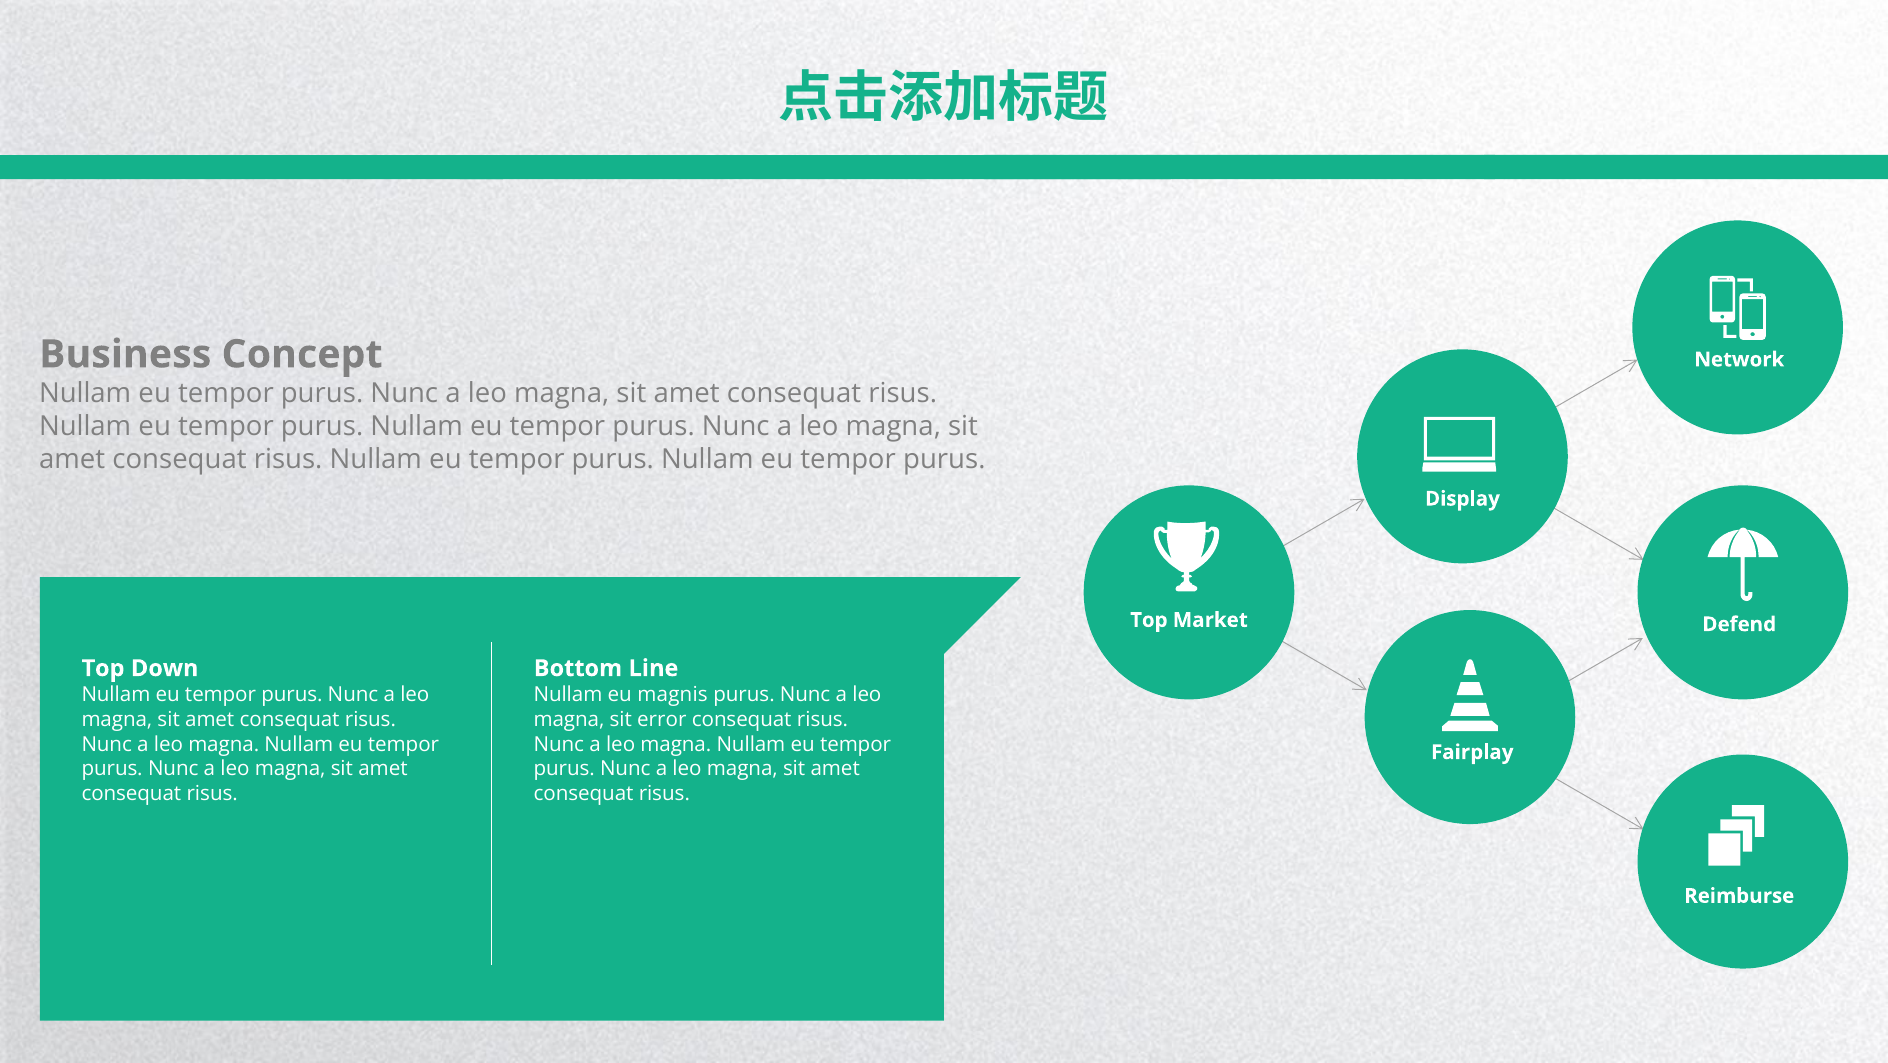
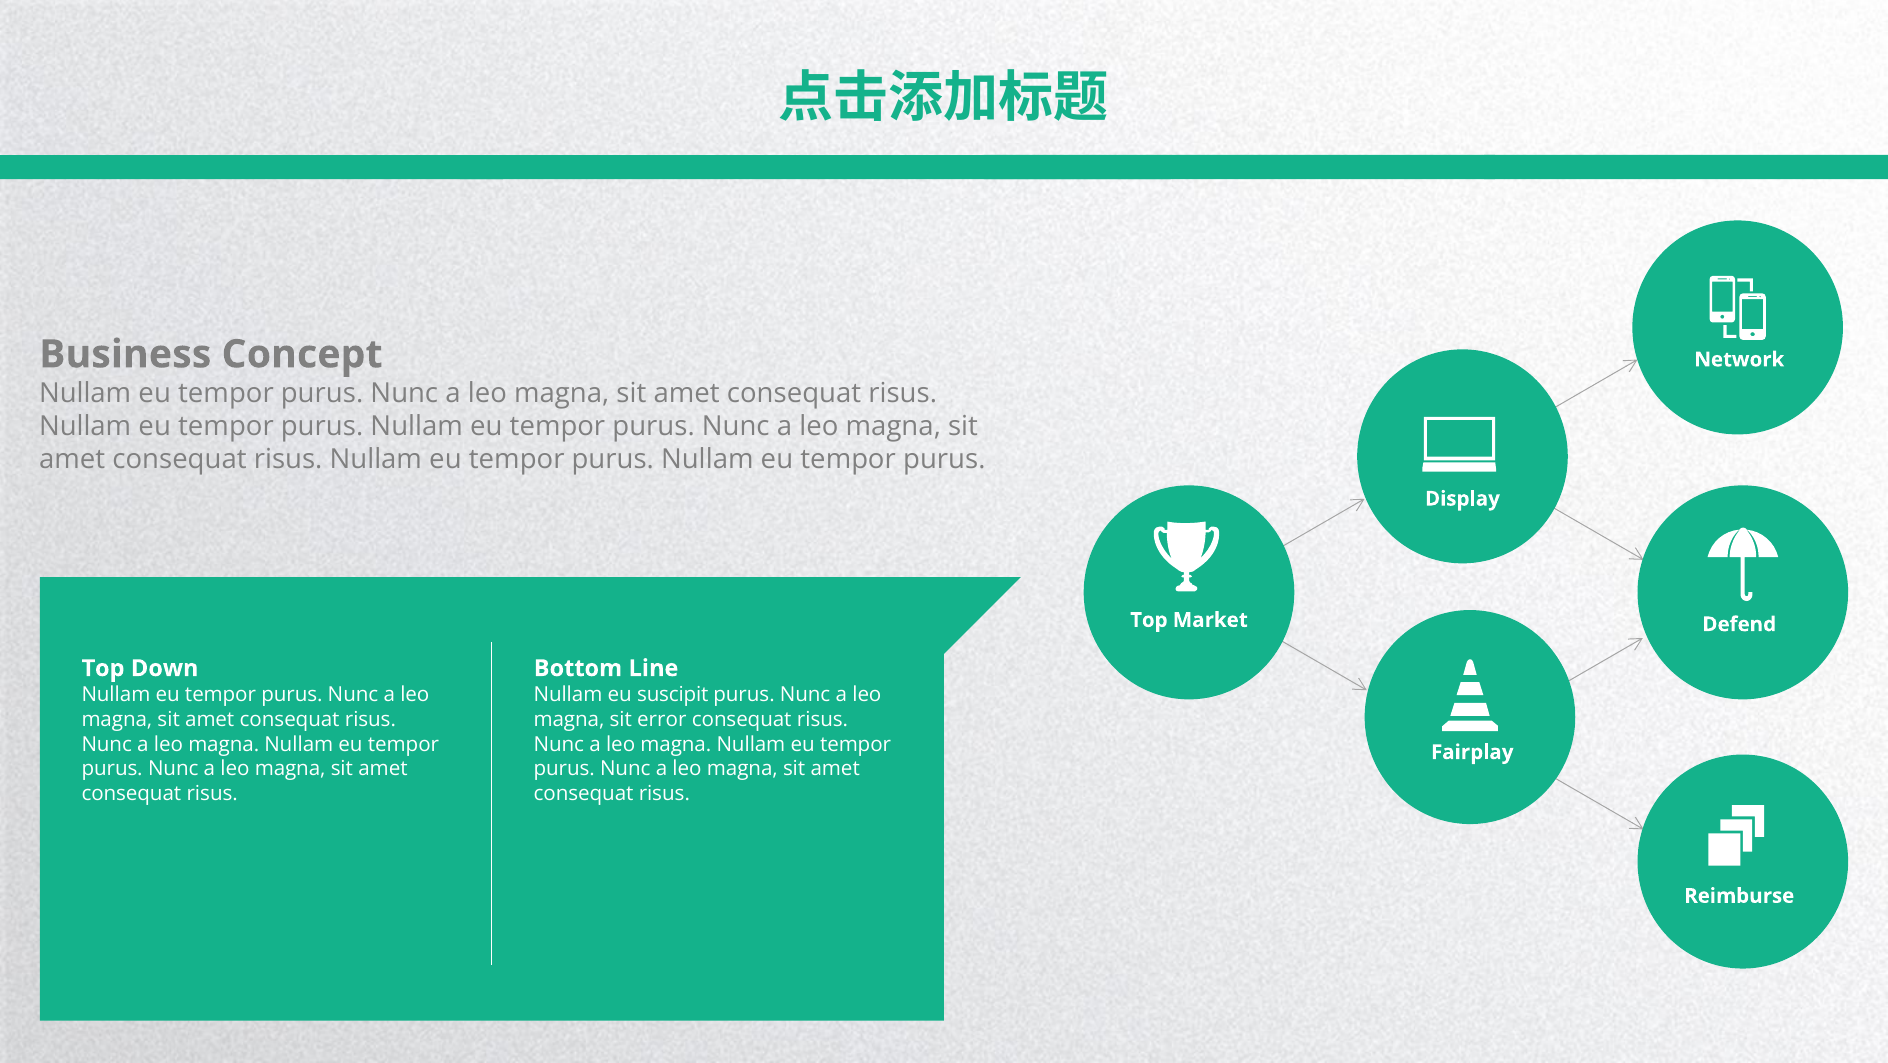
magnis: magnis -> suscipit
